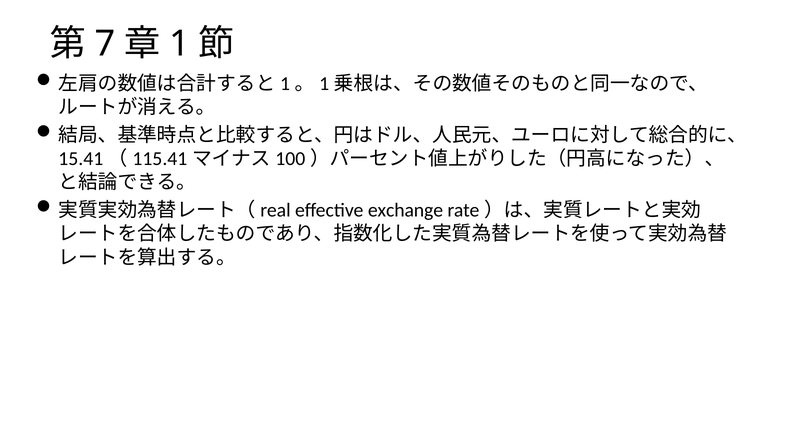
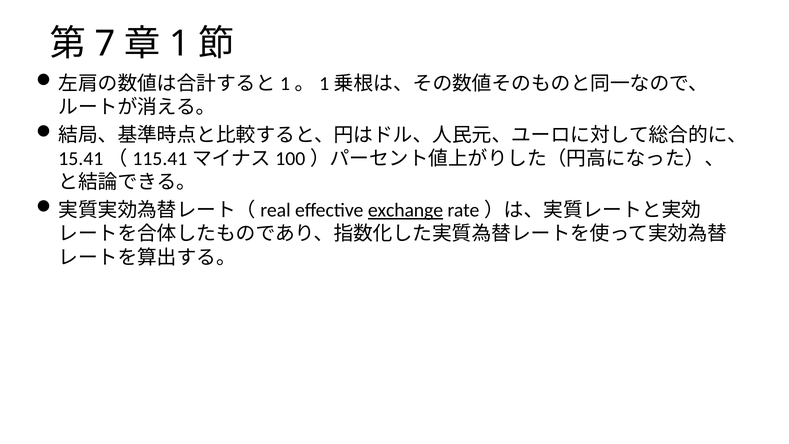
exchange underline: none -> present
